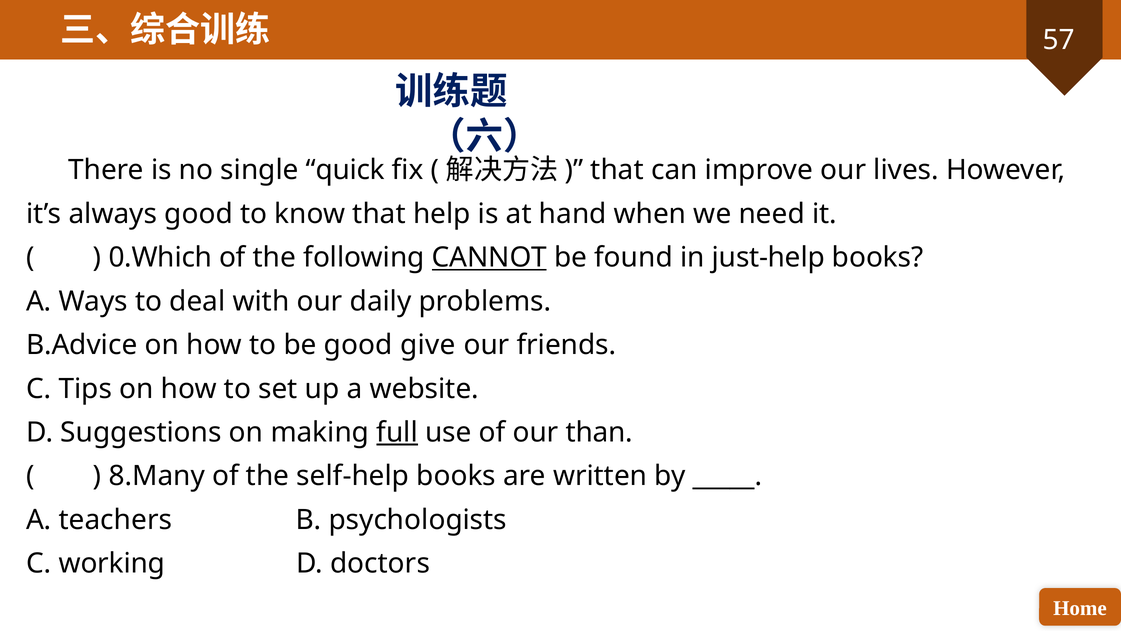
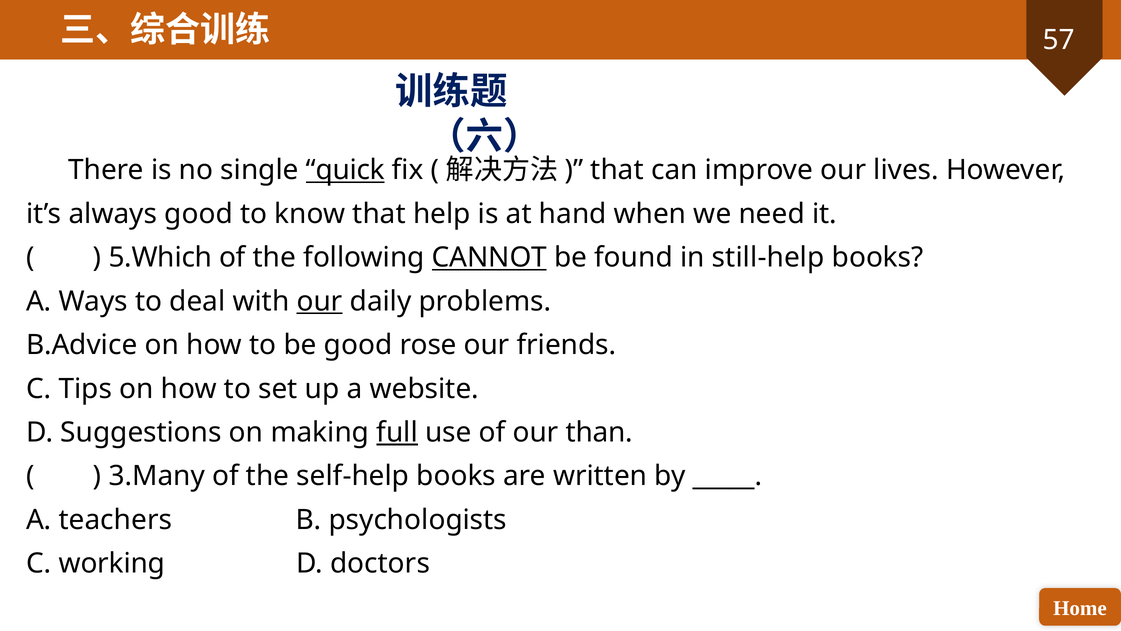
quick underline: none -> present
0.Which: 0.Which -> 5.Which
just-help: just-help -> still-help
our at (320, 301) underline: none -> present
give: give -> rose
8.Many: 8.Many -> 3.Many
